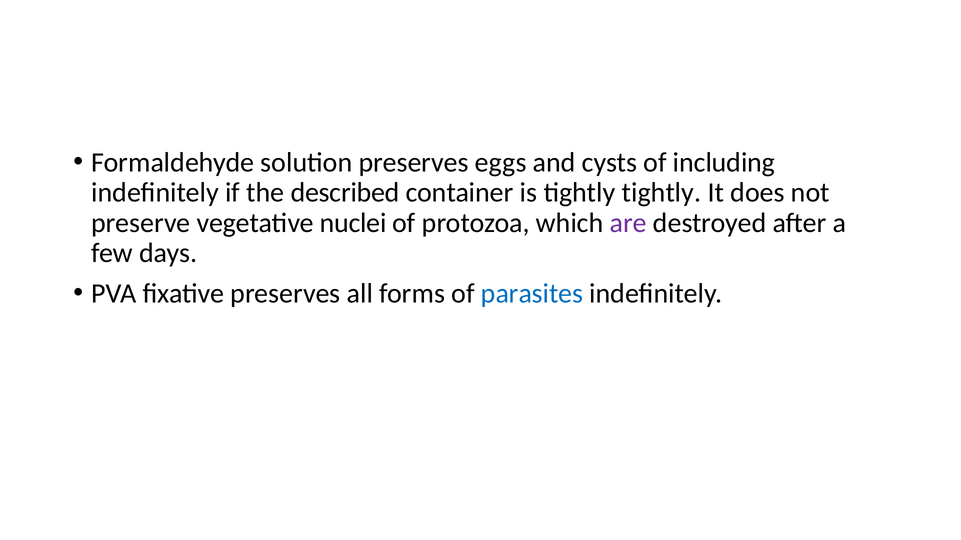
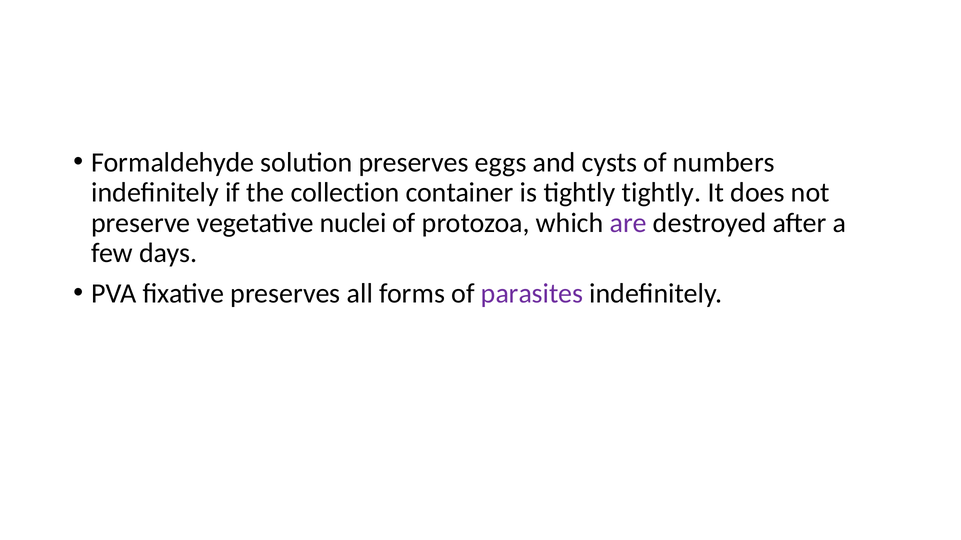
including: including -> numbers
described: described -> collection
parasites colour: blue -> purple
